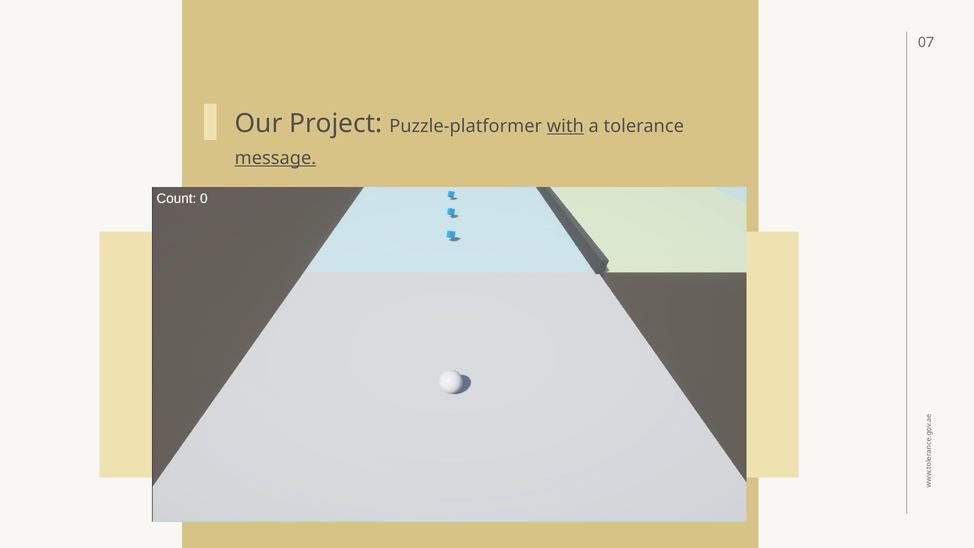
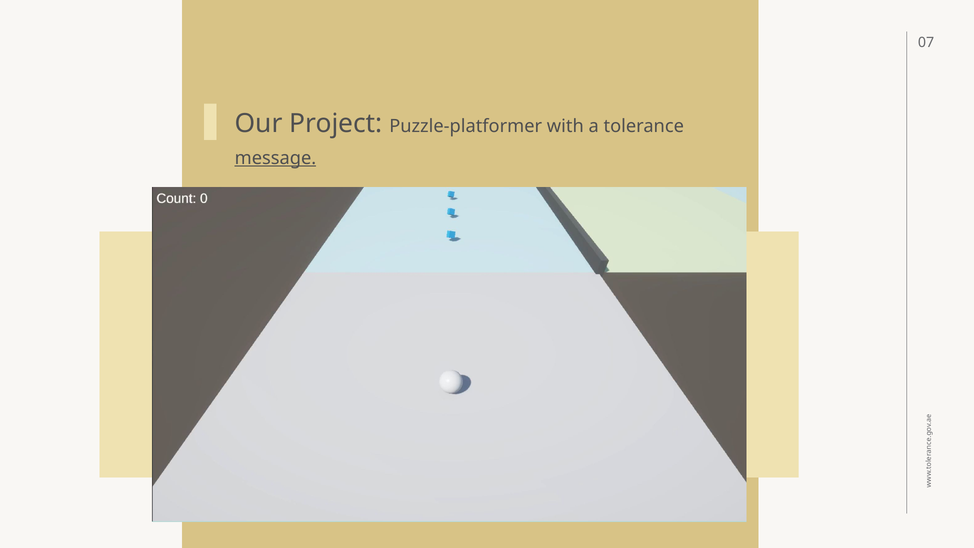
with underline: present -> none
